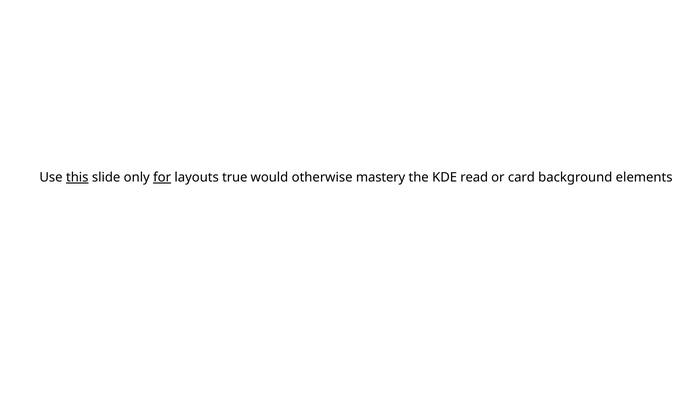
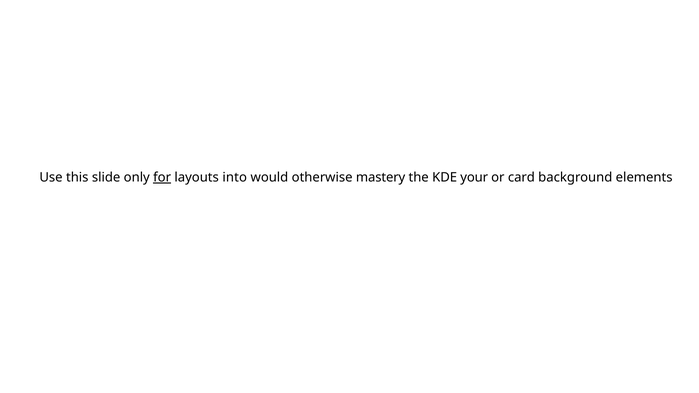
this underline: present -> none
true: true -> into
read: read -> your
